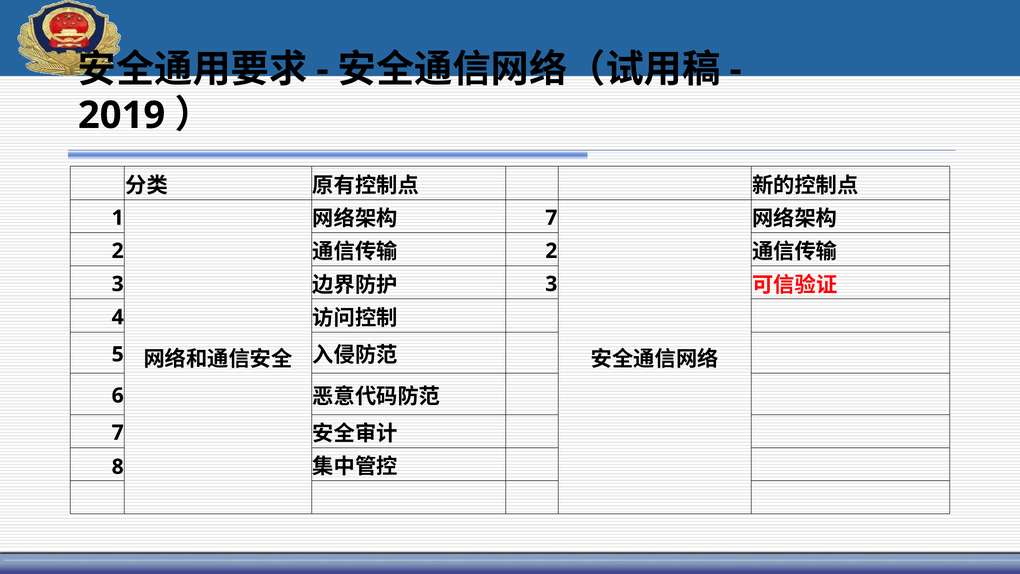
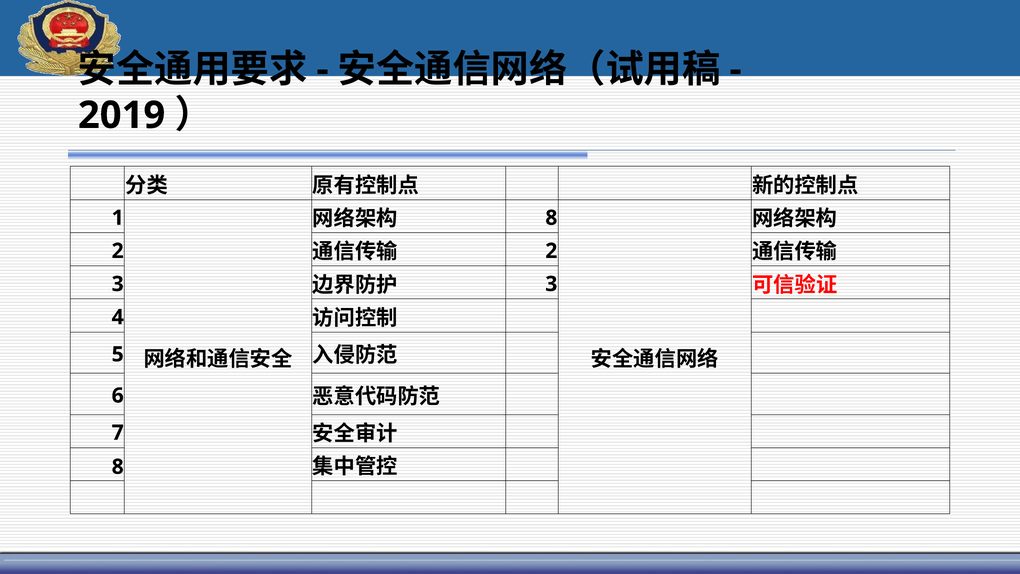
7 at (551, 218): 7 -> 8
